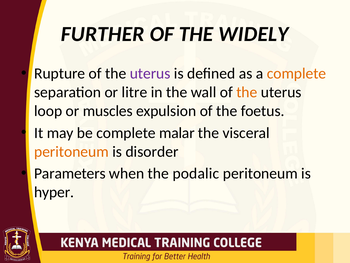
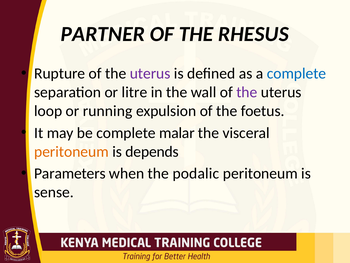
FURTHER: FURTHER -> PARTNER
WIDELY: WIDELY -> RHESUS
complete at (297, 73) colour: orange -> blue
the at (247, 92) colour: orange -> purple
muscles: muscles -> running
disorder: disorder -> depends
hyper: hyper -> sense
